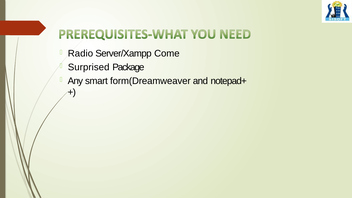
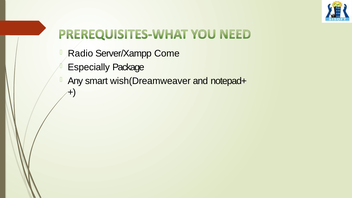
Surprised: Surprised -> Especially
form(Dreamweaver: form(Dreamweaver -> wish(Dreamweaver
